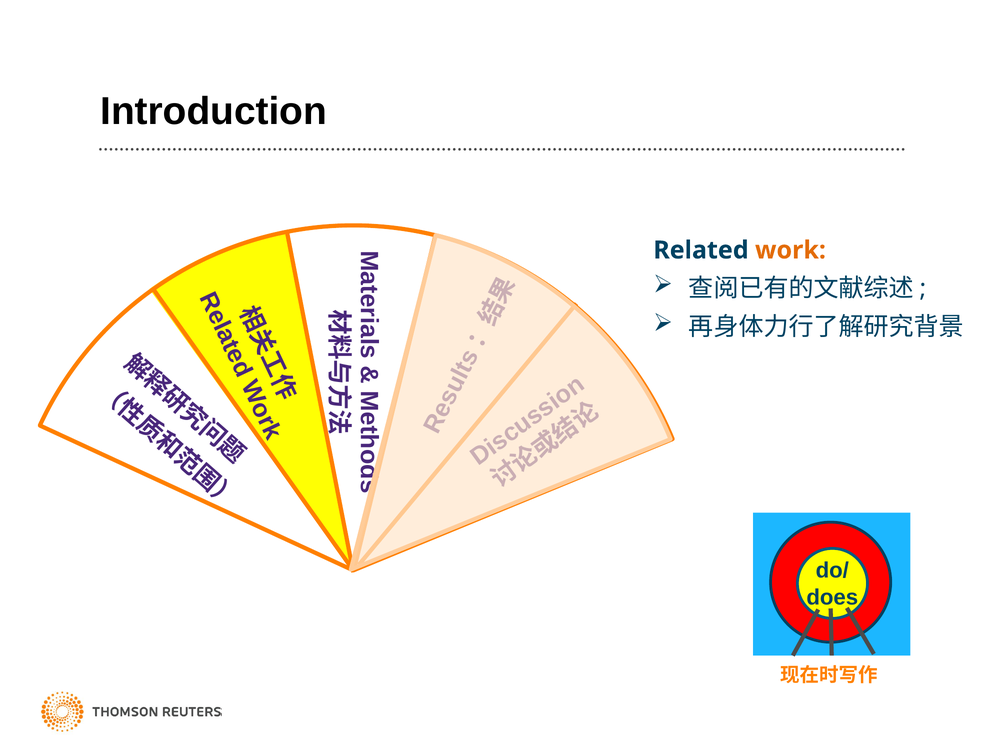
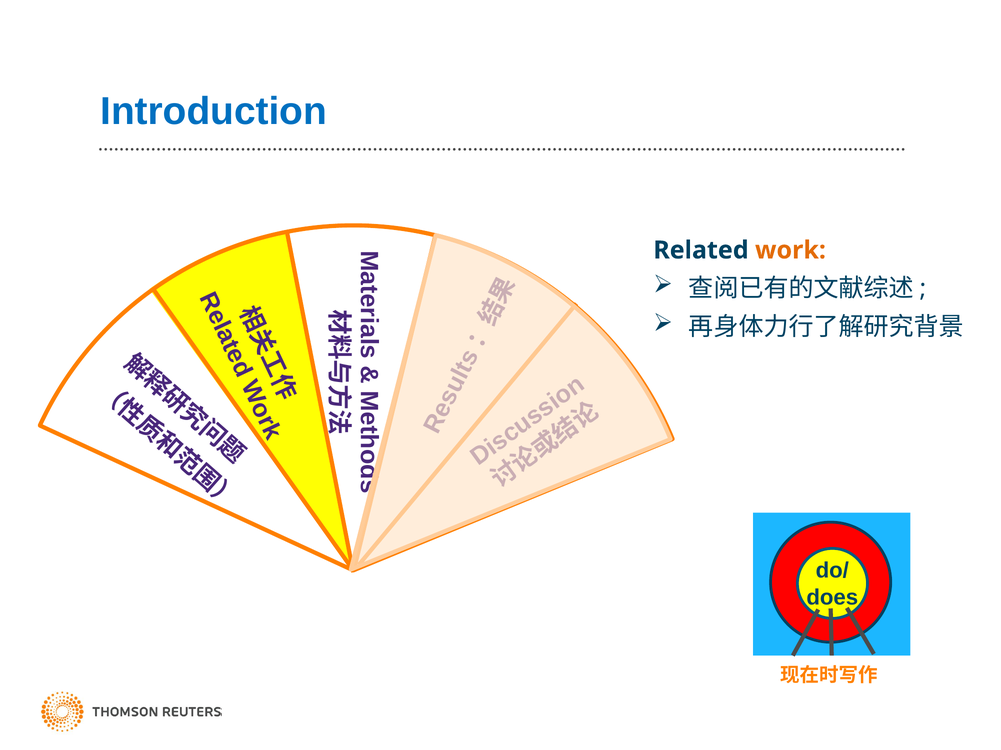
Introduction colour: black -> blue
